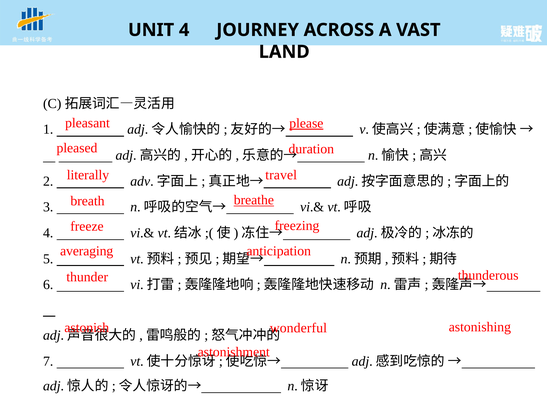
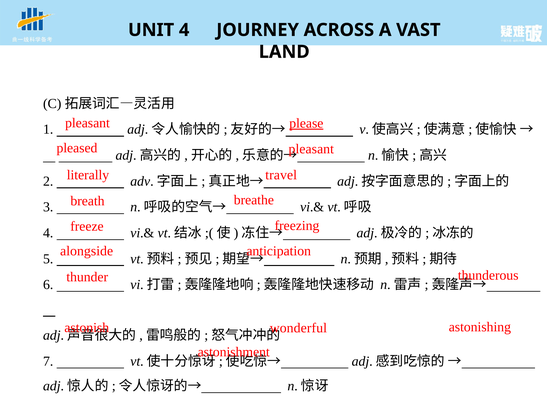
pleased duration: duration -> pleasant
breathe underline: present -> none
averaging: averaging -> alongside
